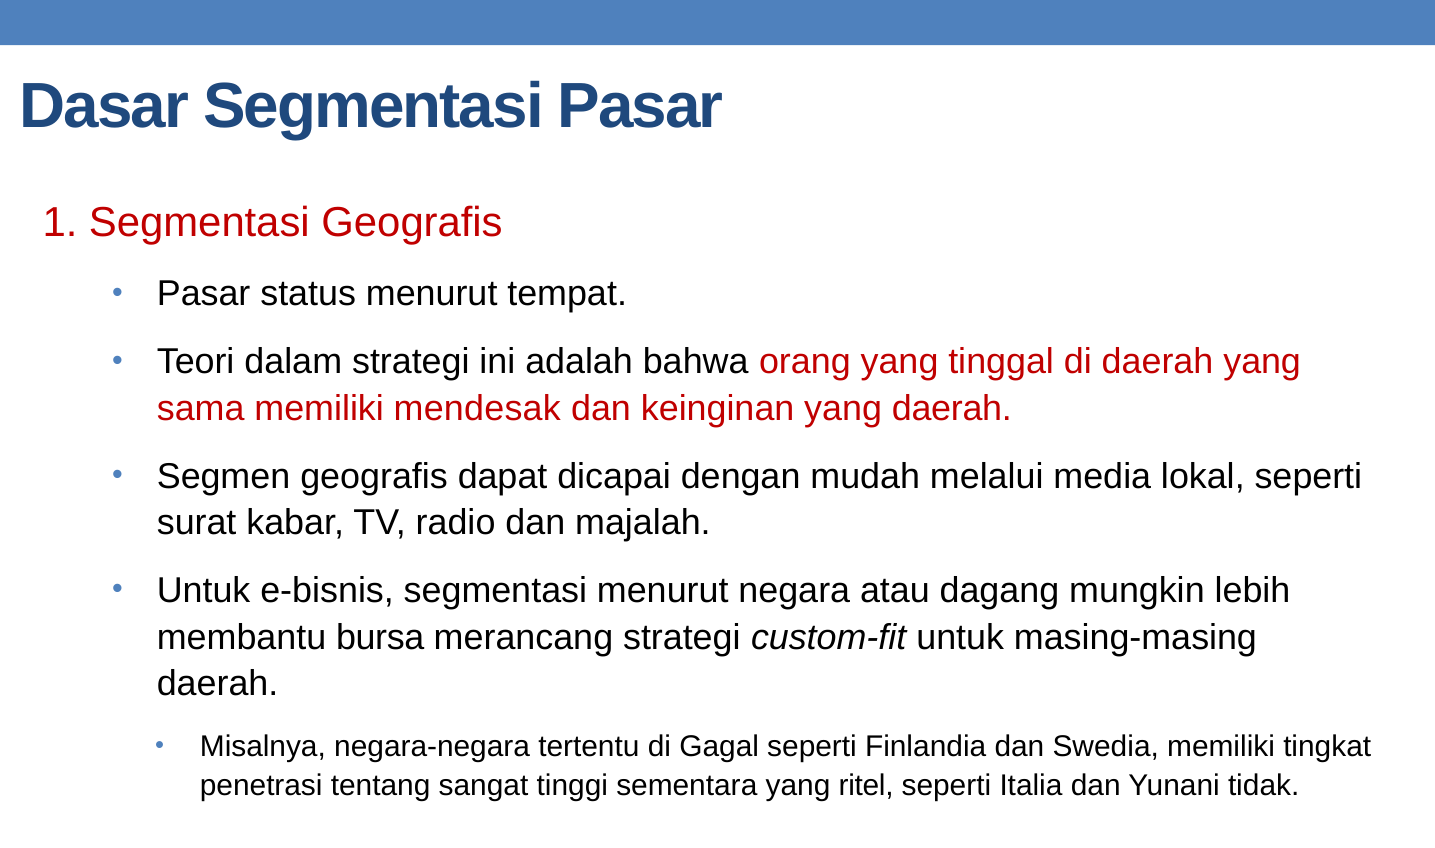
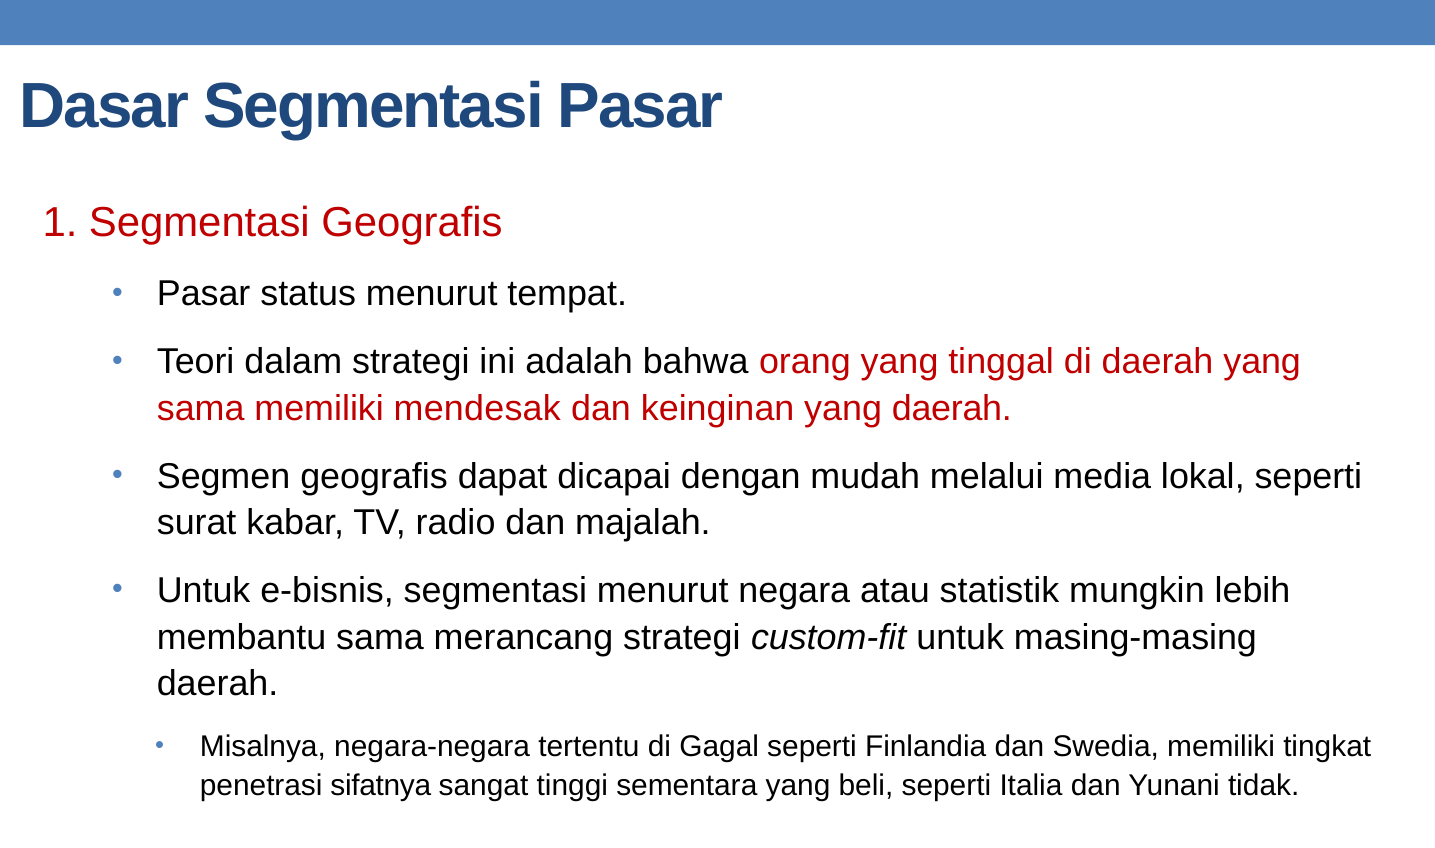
dagang: dagang -> statistik
membantu bursa: bursa -> sama
tentang: tentang -> sifatnya
ritel: ritel -> beli
